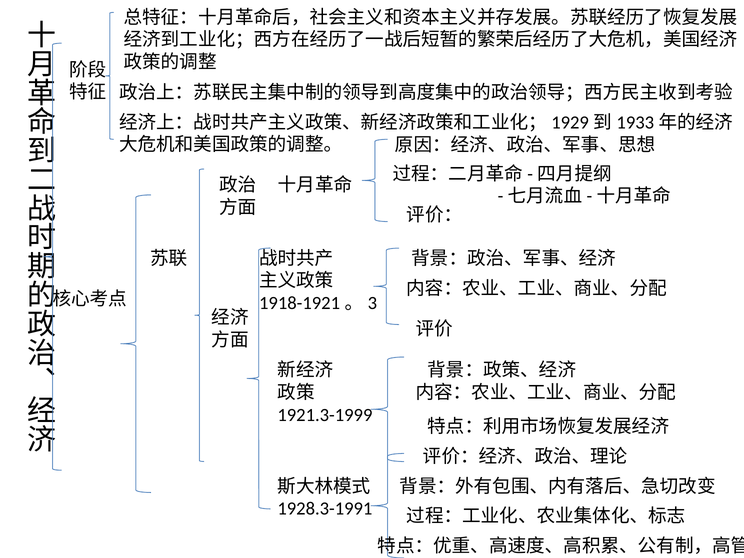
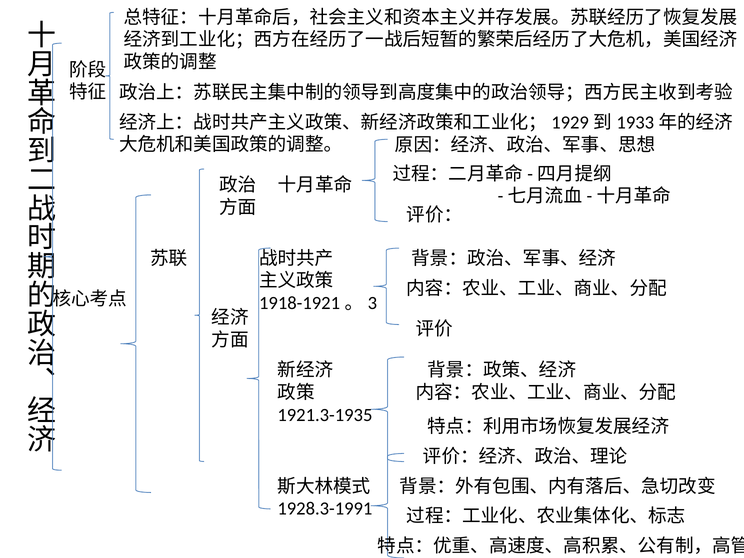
1921.3-1999: 1921.3-1999 -> 1921.3-1935
